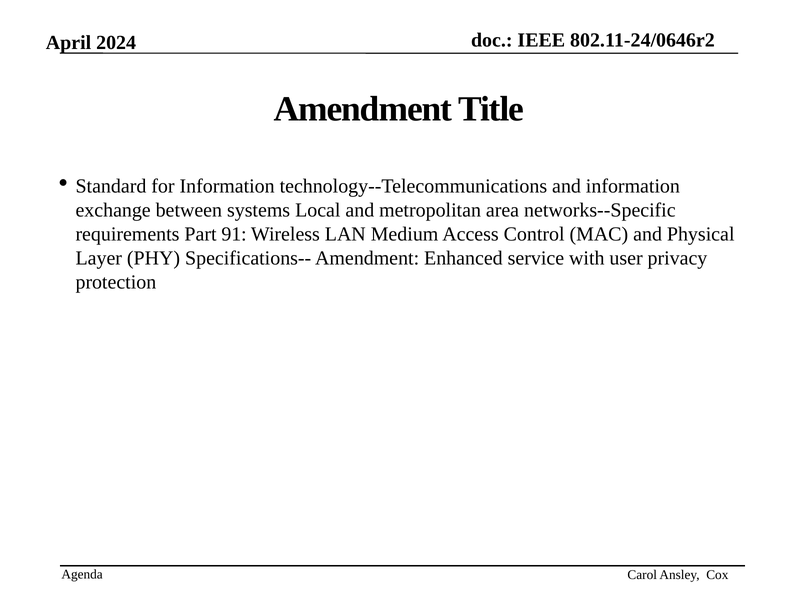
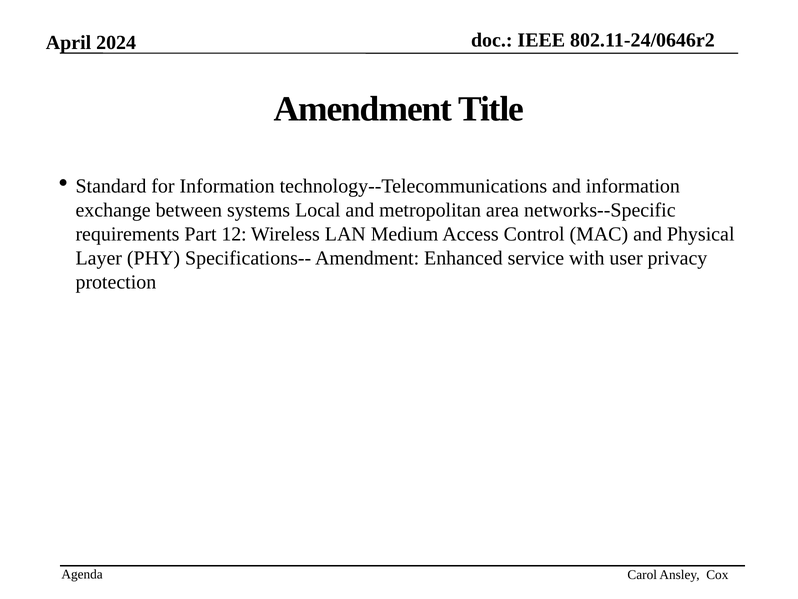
91: 91 -> 12
